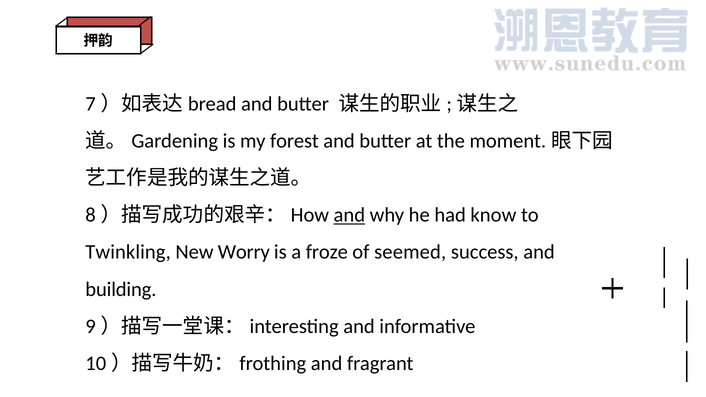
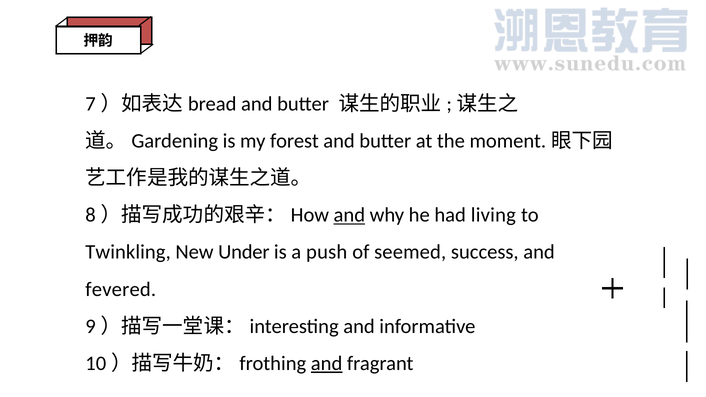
know: know -> living
Worry: Worry -> Under
froze: froze -> push
building: building -> fevered
and at (327, 364) underline: none -> present
